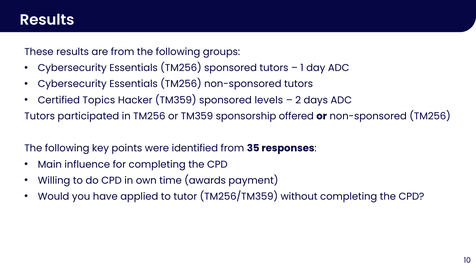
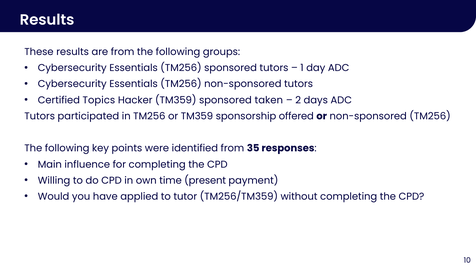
levels: levels -> taken
awards: awards -> present
